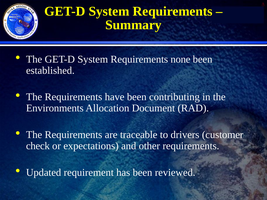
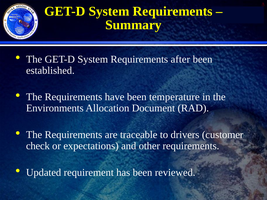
none: none -> after
contributing: contributing -> temperature
